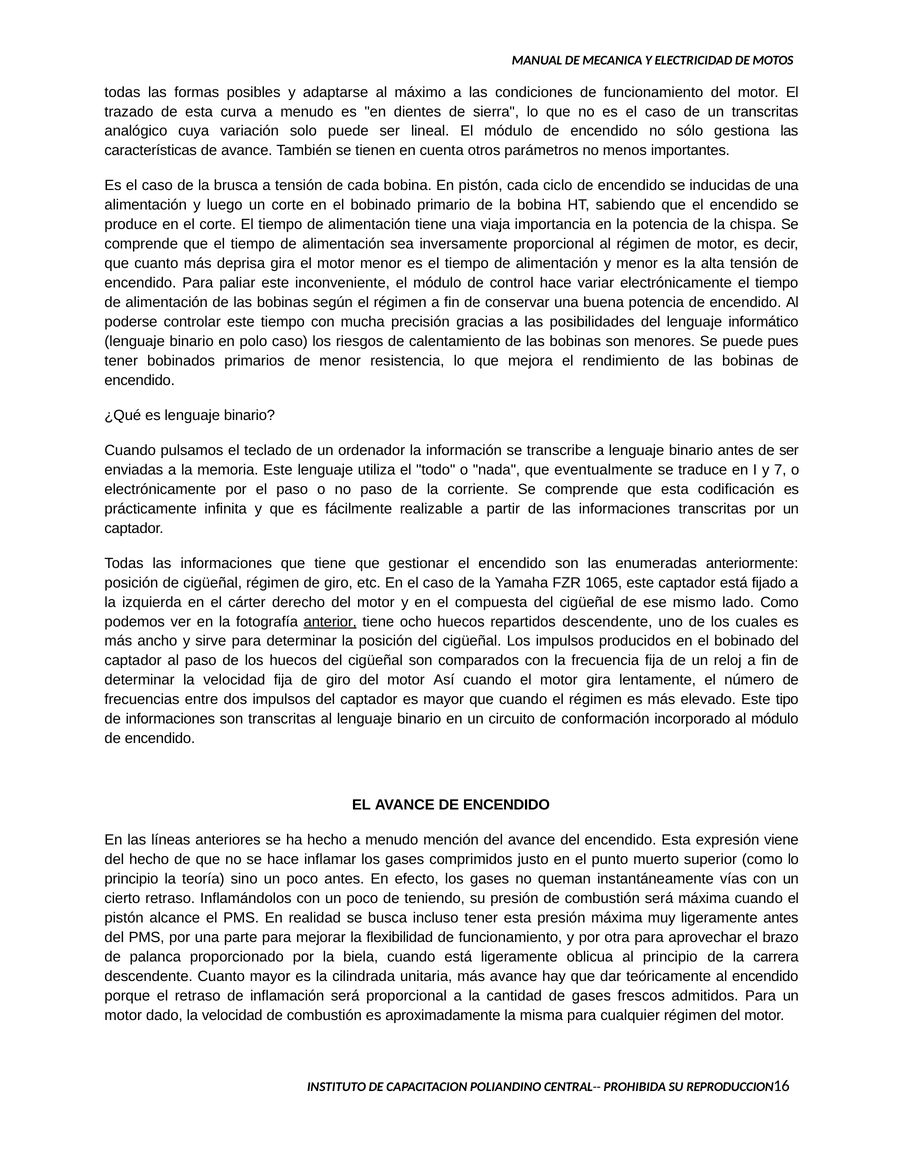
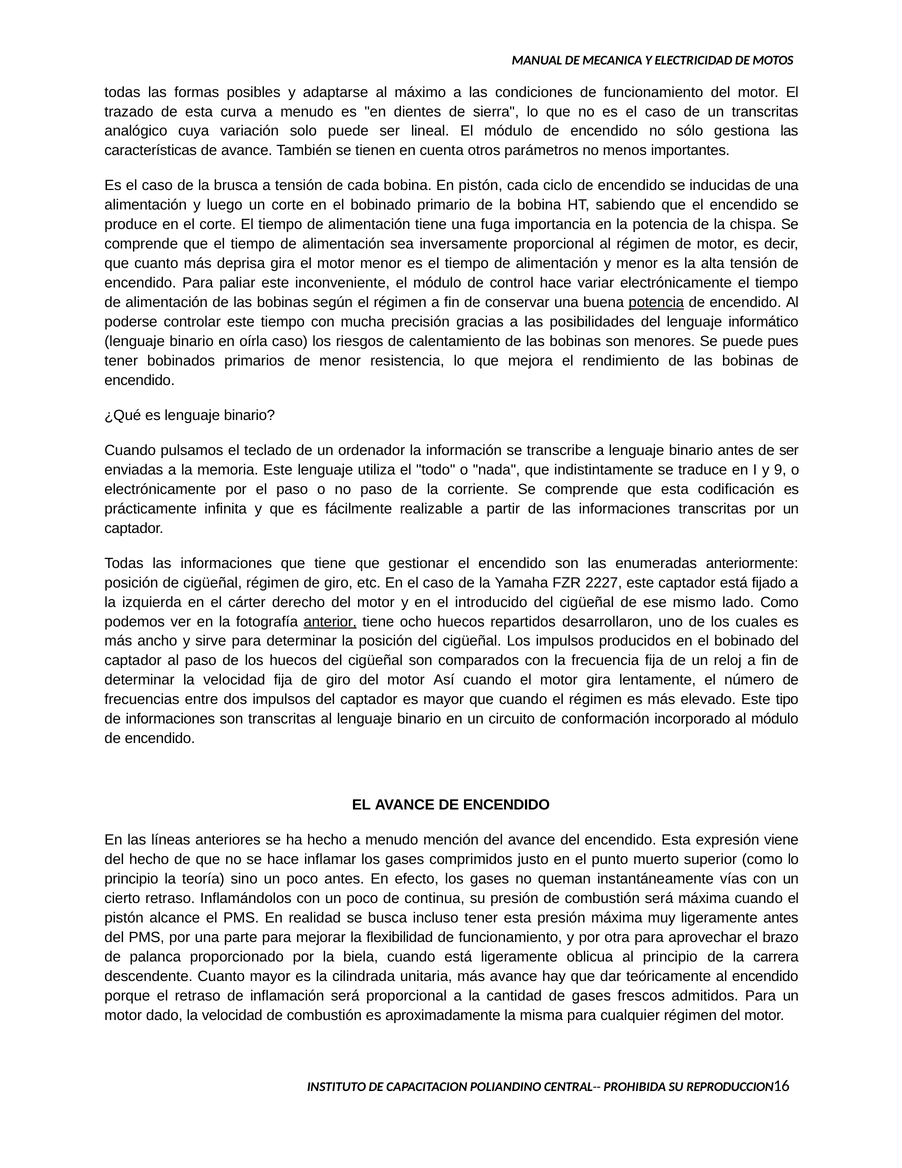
viaja: viaja -> fuga
potencia at (656, 302) underline: none -> present
polo: polo -> oírla
eventualmente: eventualmente -> indistintamente
7: 7 -> 9
1065: 1065 -> 2227
compuesta: compuesta -> introducido
repartidos descendente: descendente -> desarrollaron
teniendo: teniendo -> continua
